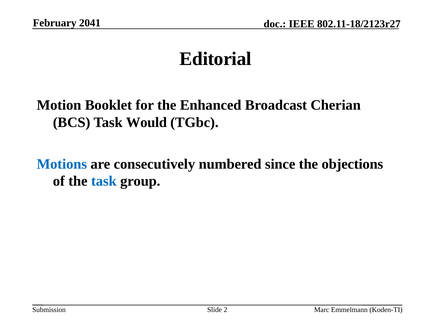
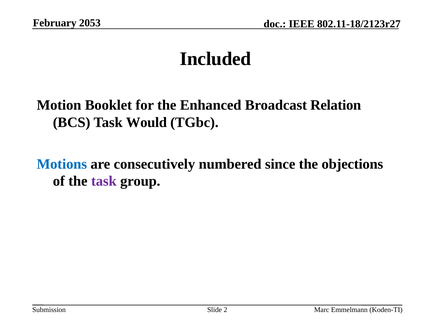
2041: 2041 -> 2053
Editorial: Editorial -> Included
Cherian: Cherian -> Relation
task at (104, 181) colour: blue -> purple
